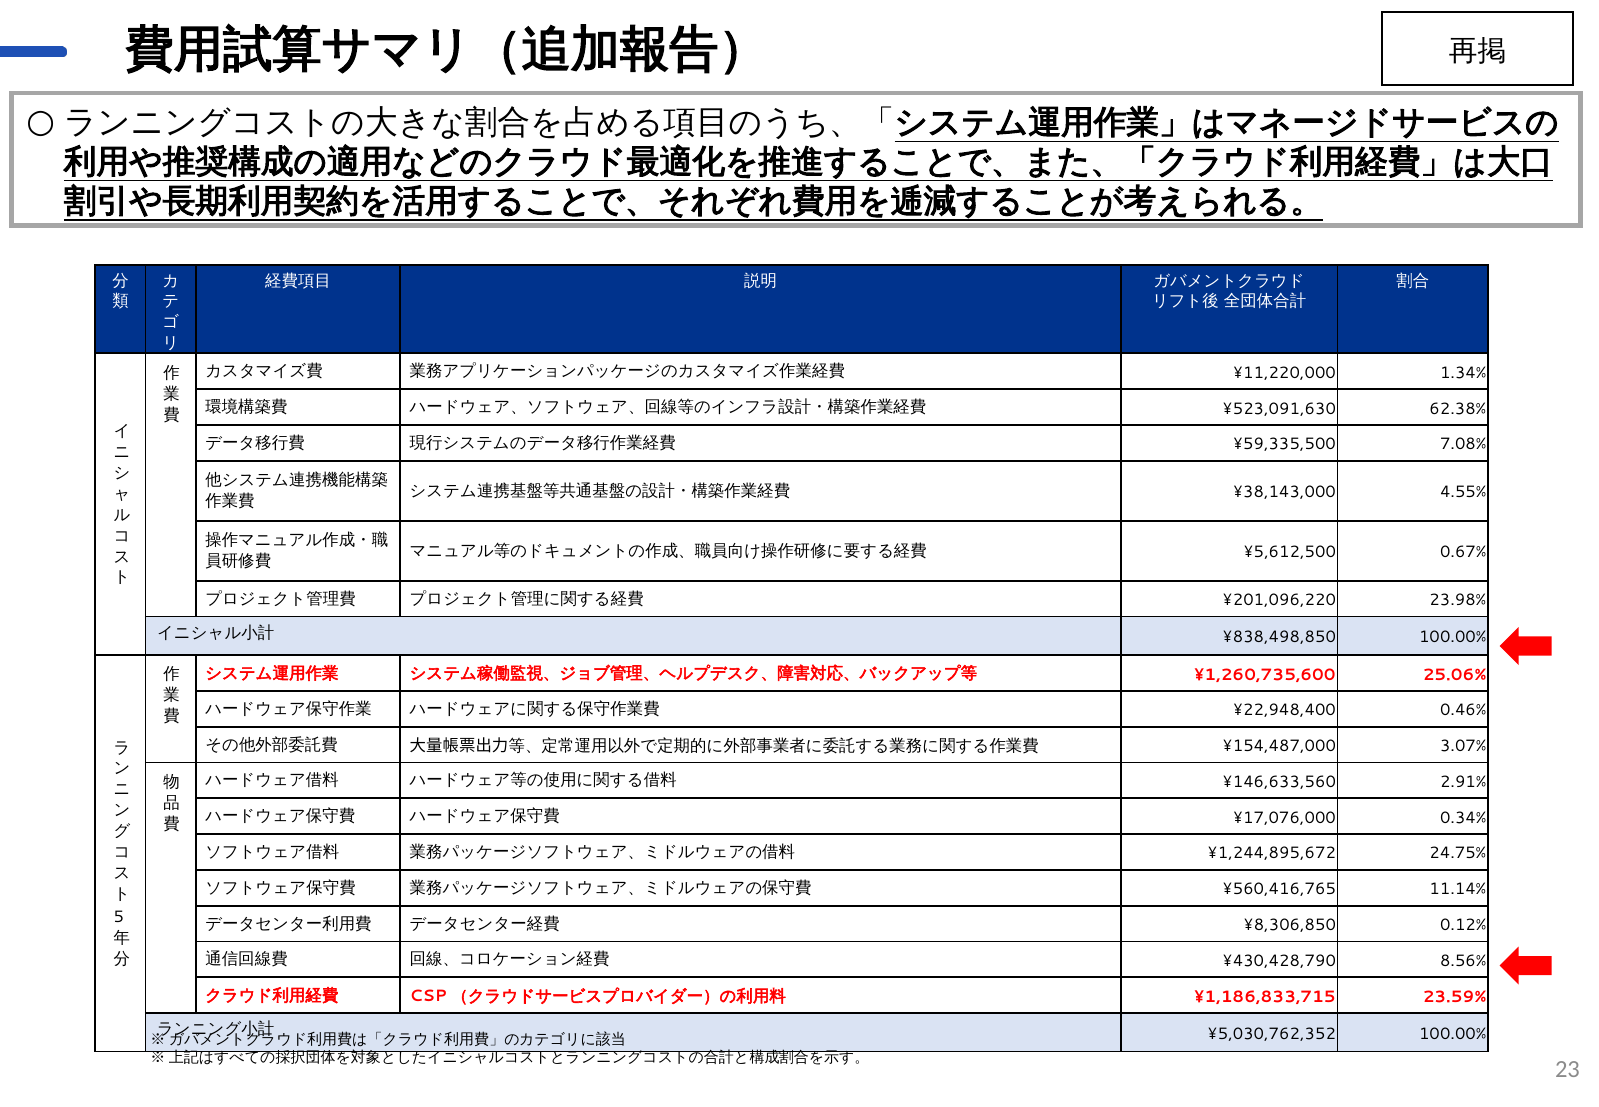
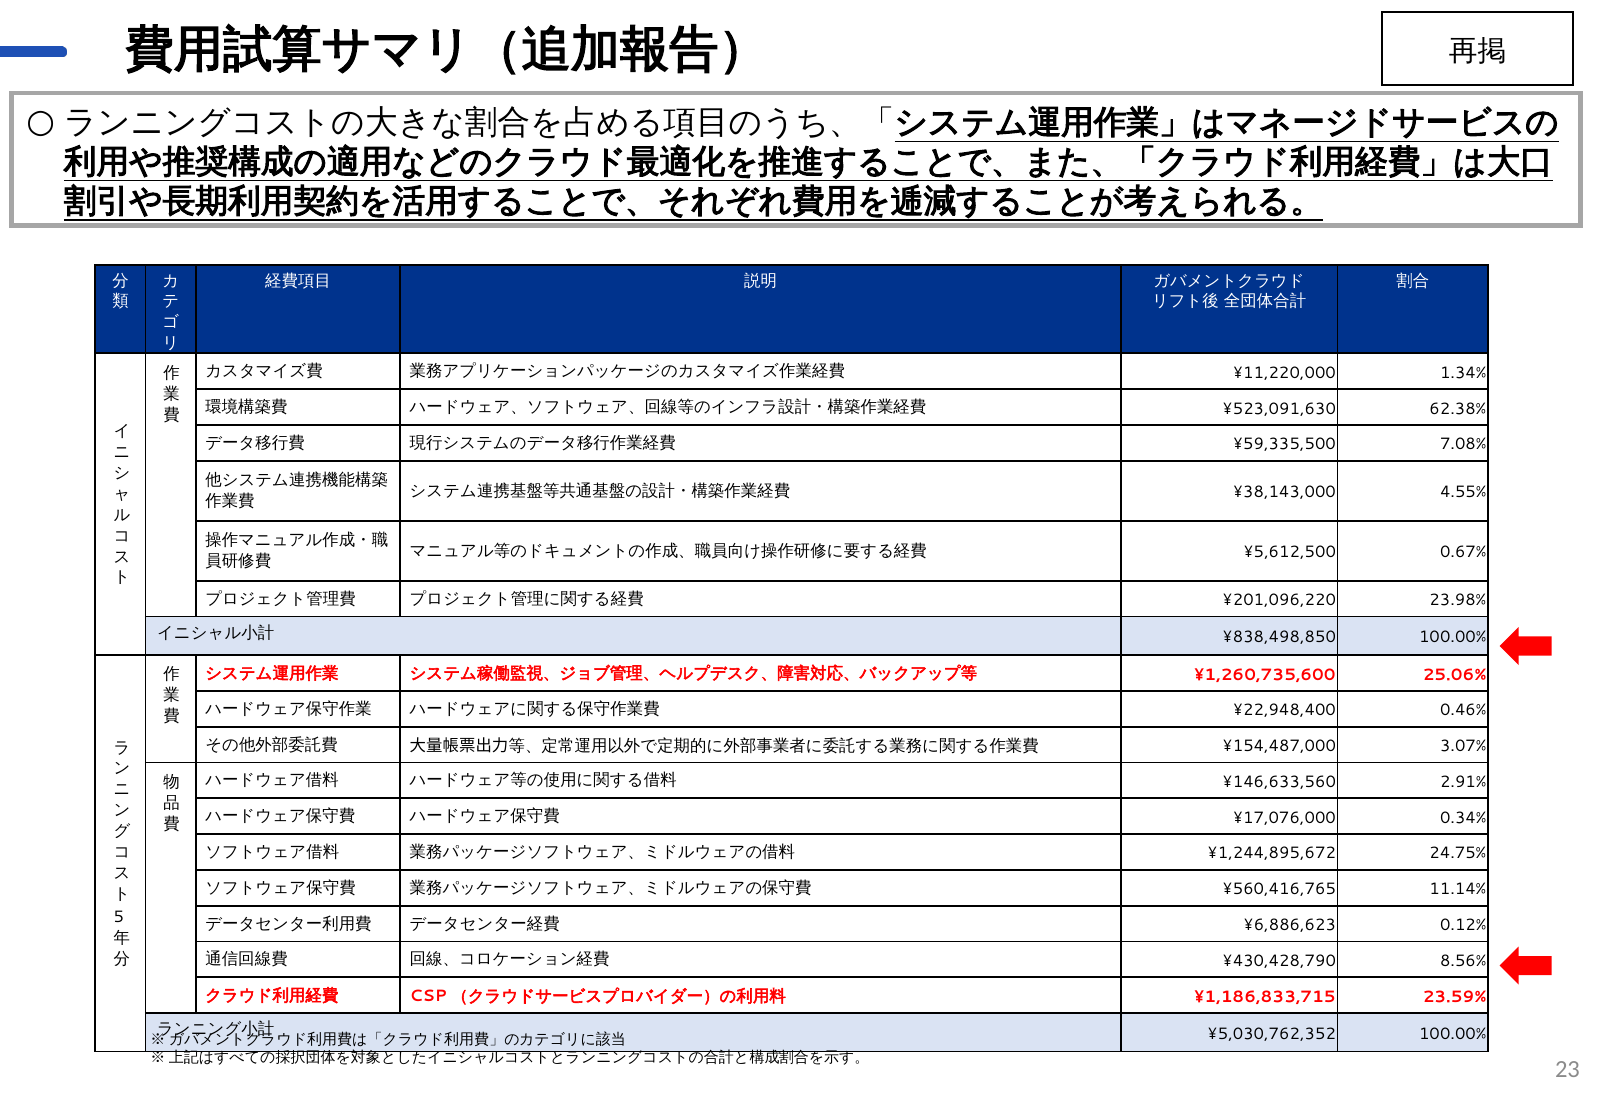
¥8,306,850: ¥8,306,850 -> ¥6,886,623
